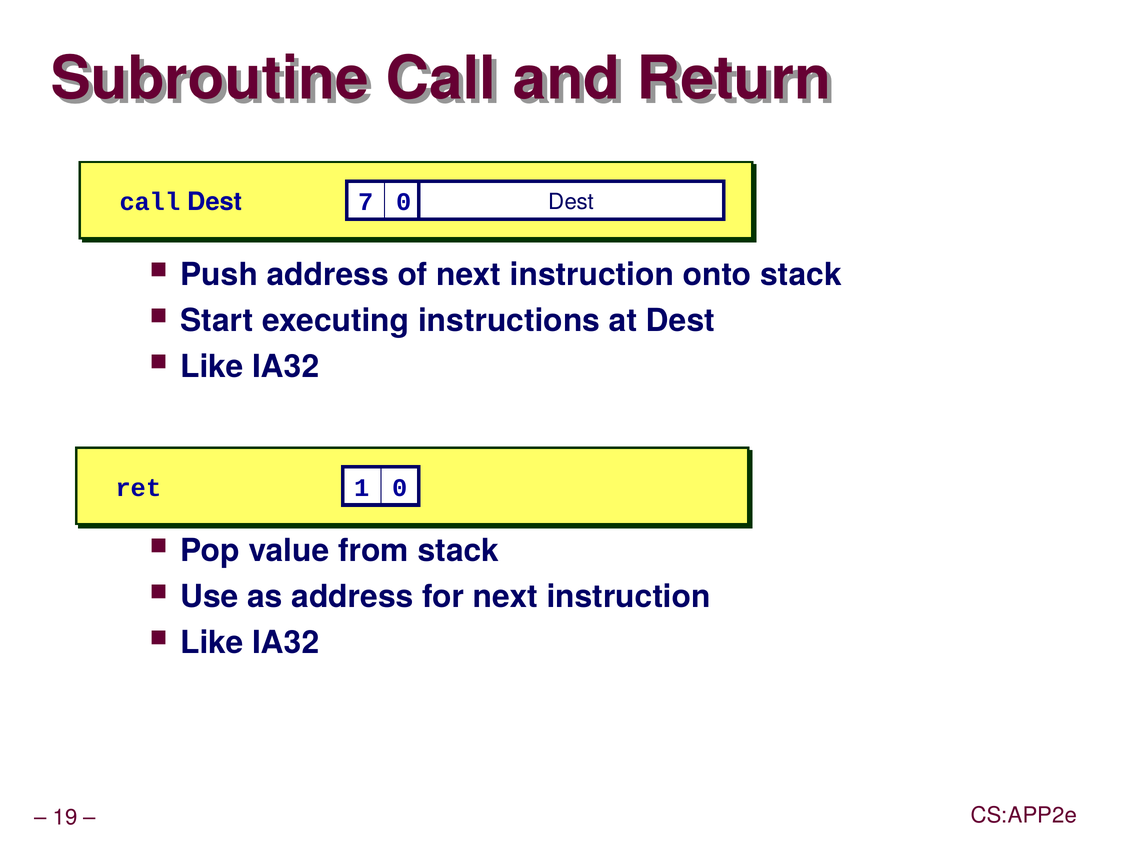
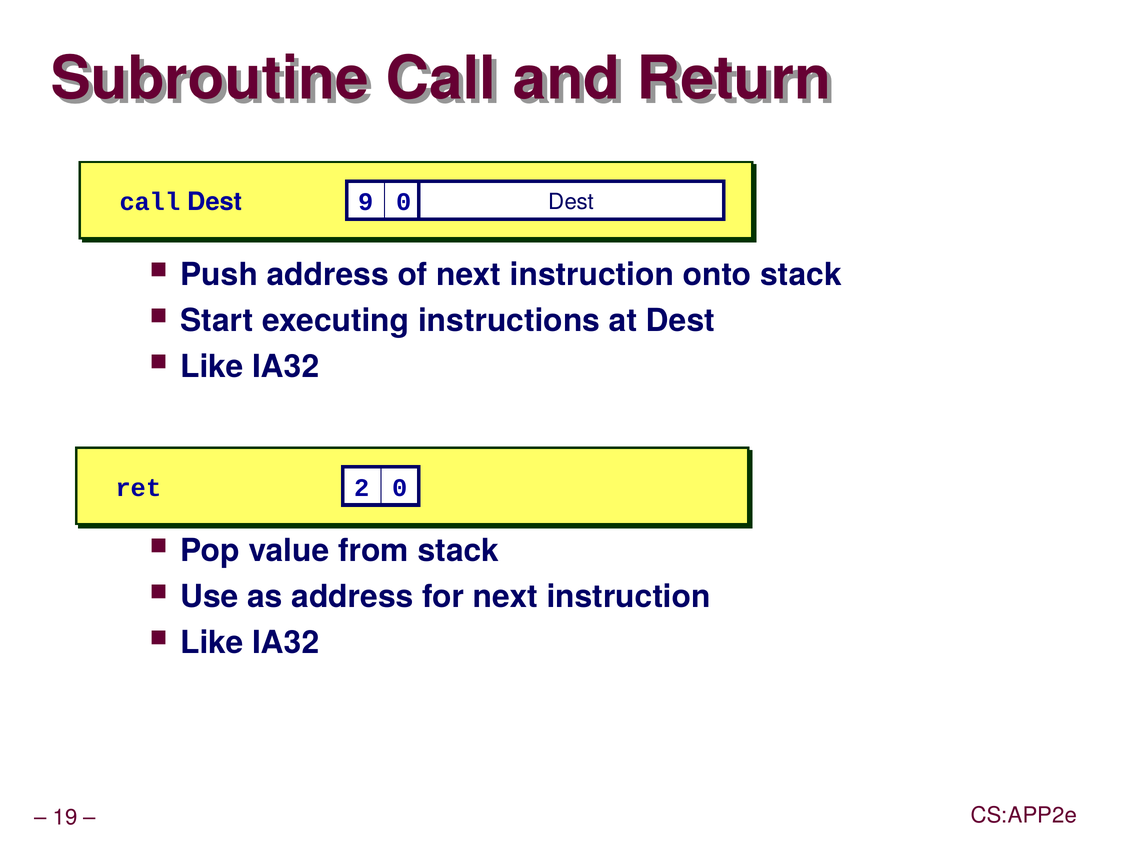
7: 7 -> 9
1: 1 -> 2
